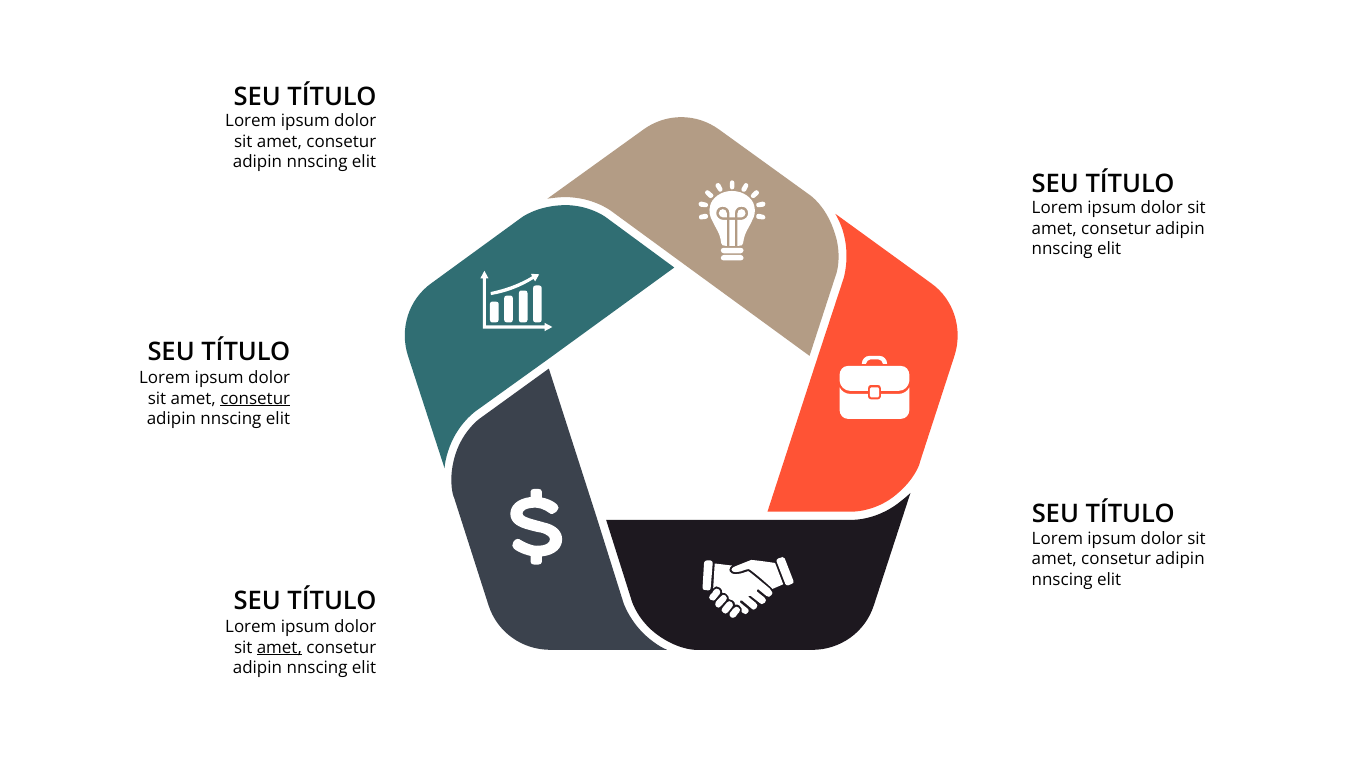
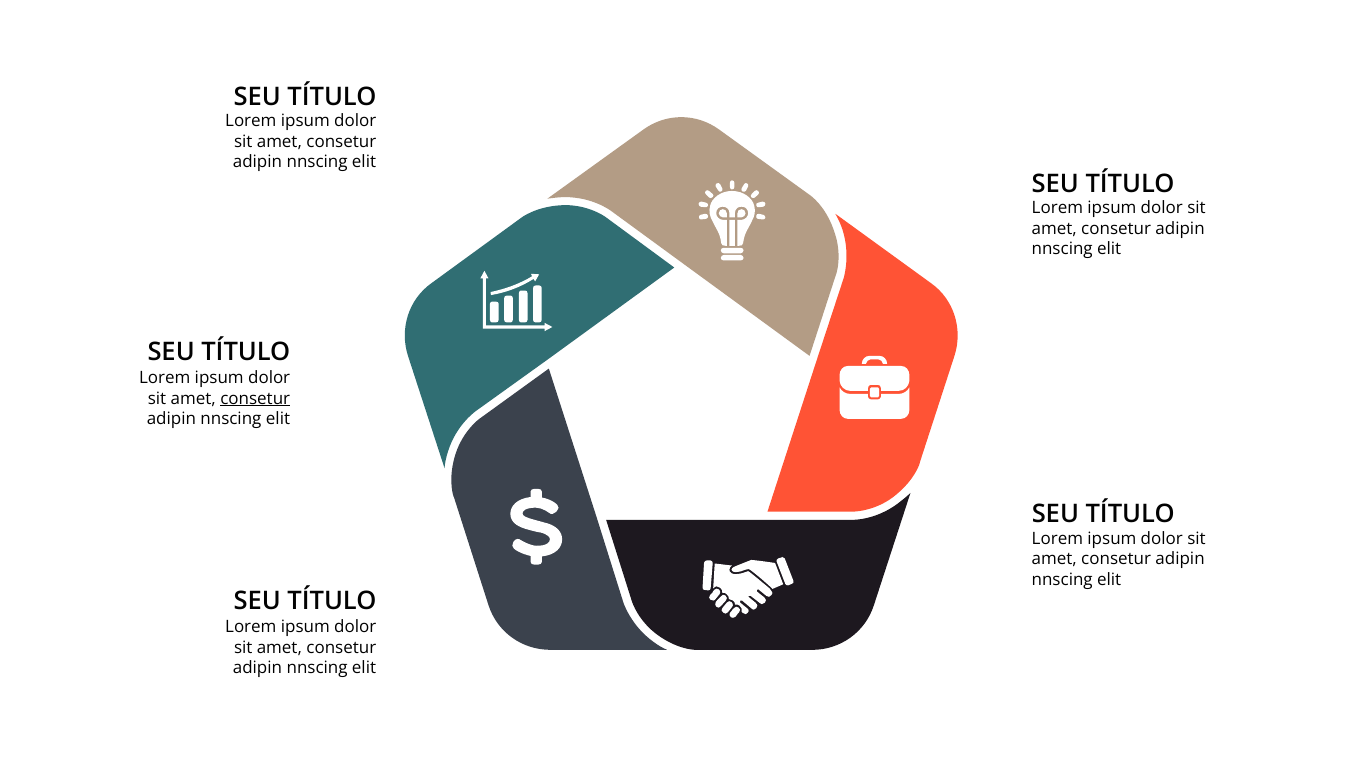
amet at (279, 648) underline: present -> none
